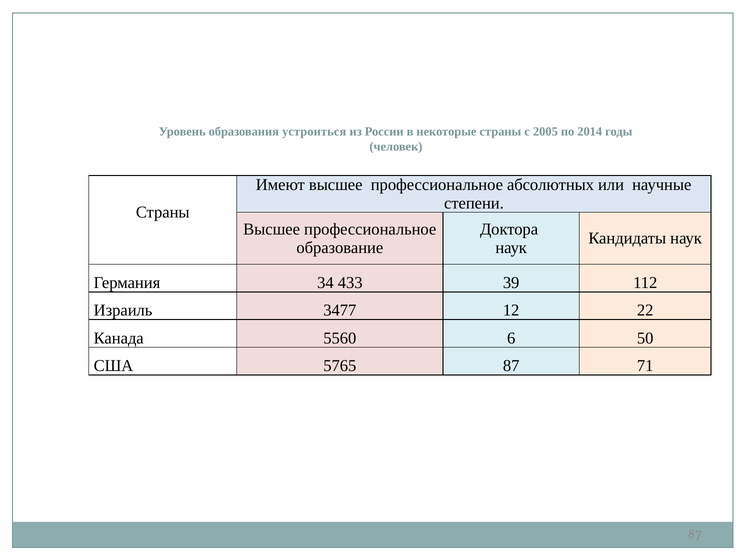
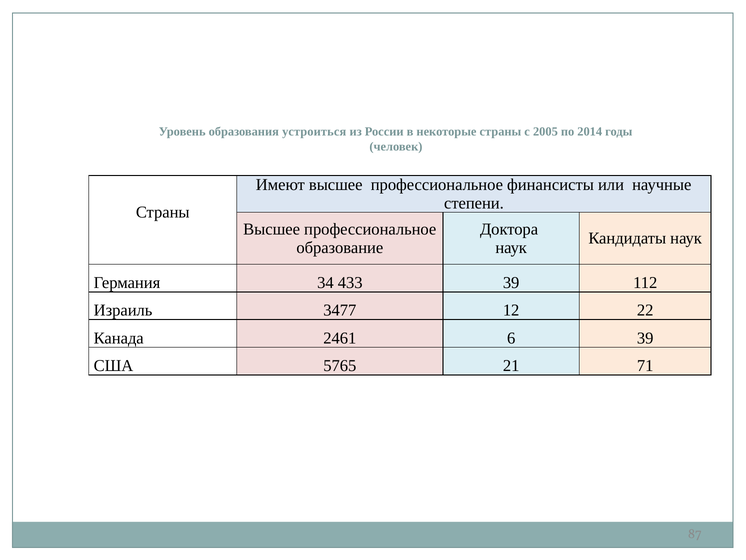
абсолютных: абсолютных -> финансисты
5560: 5560 -> 2461
6 50: 50 -> 39
5765 87: 87 -> 21
